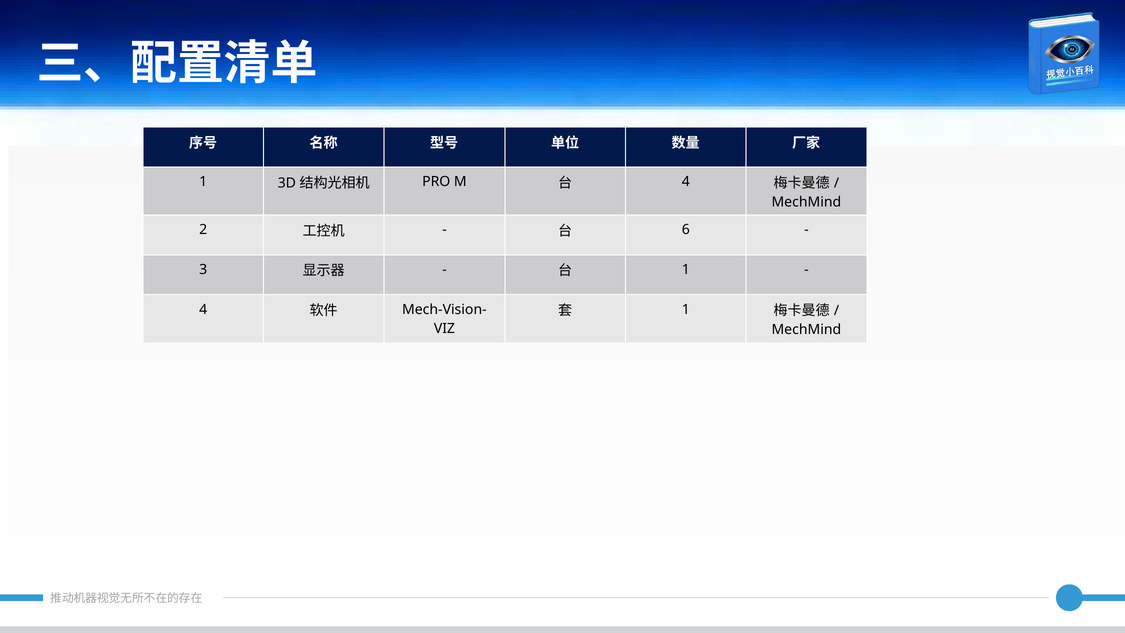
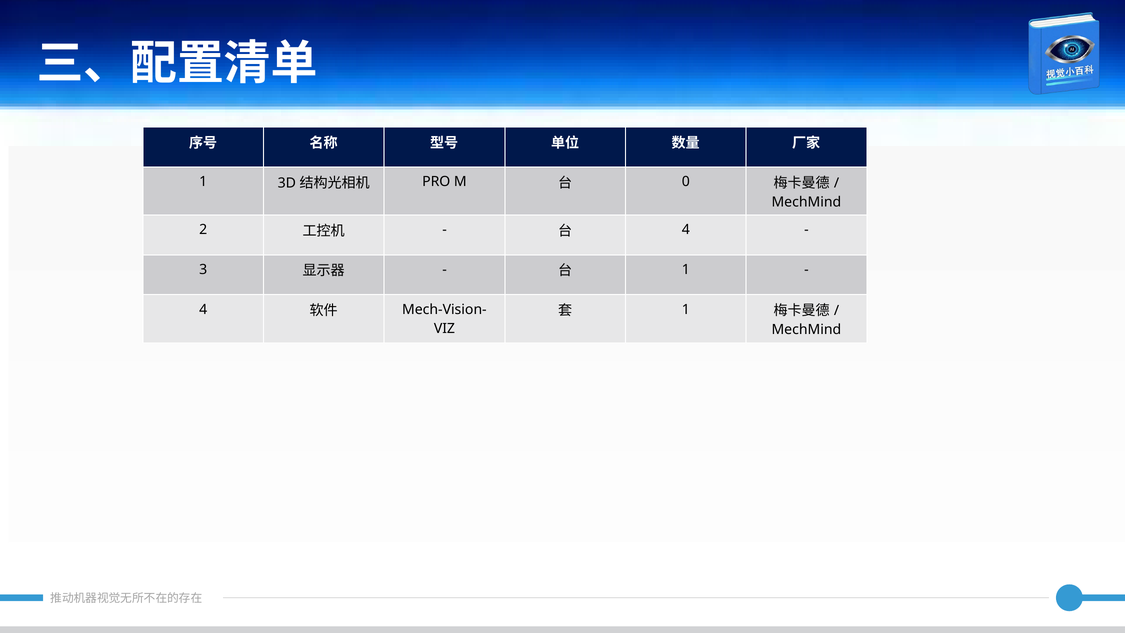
4 at (686, 182): 4 -> 0
6 at (686, 230): 6 -> 4
